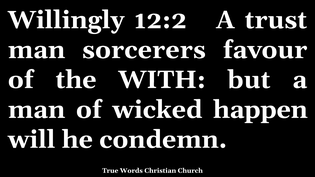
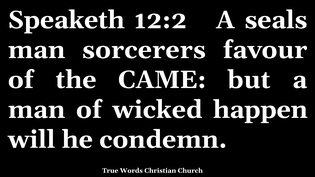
Willingly: Willingly -> Speaketh
trust: trust -> seals
WITH: WITH -> CAME
